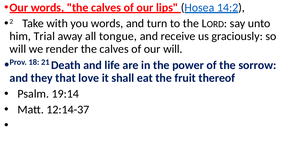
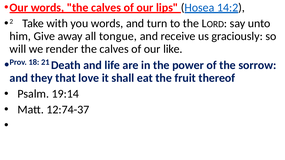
Trial: Trial -> Give
our will: will -> like
12:14-37: 12:14-37 -> 12:74-37
